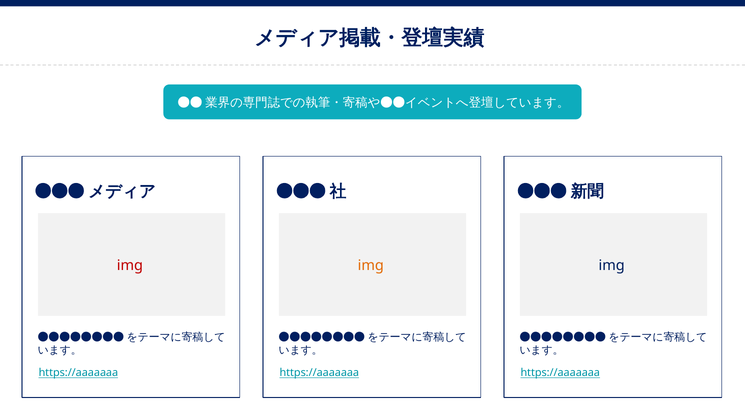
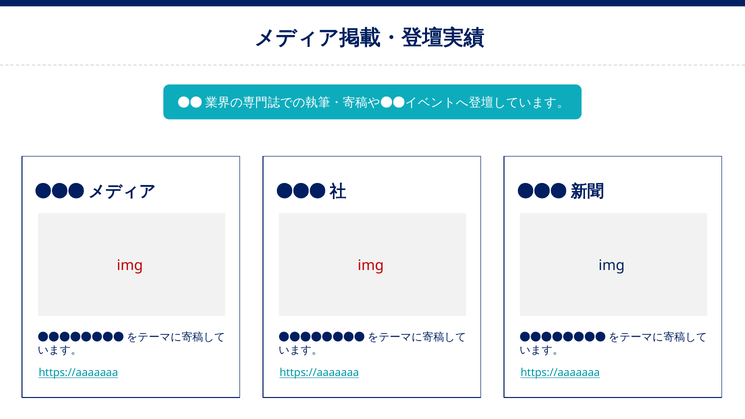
img at (371, 265) colour: orange -> red
